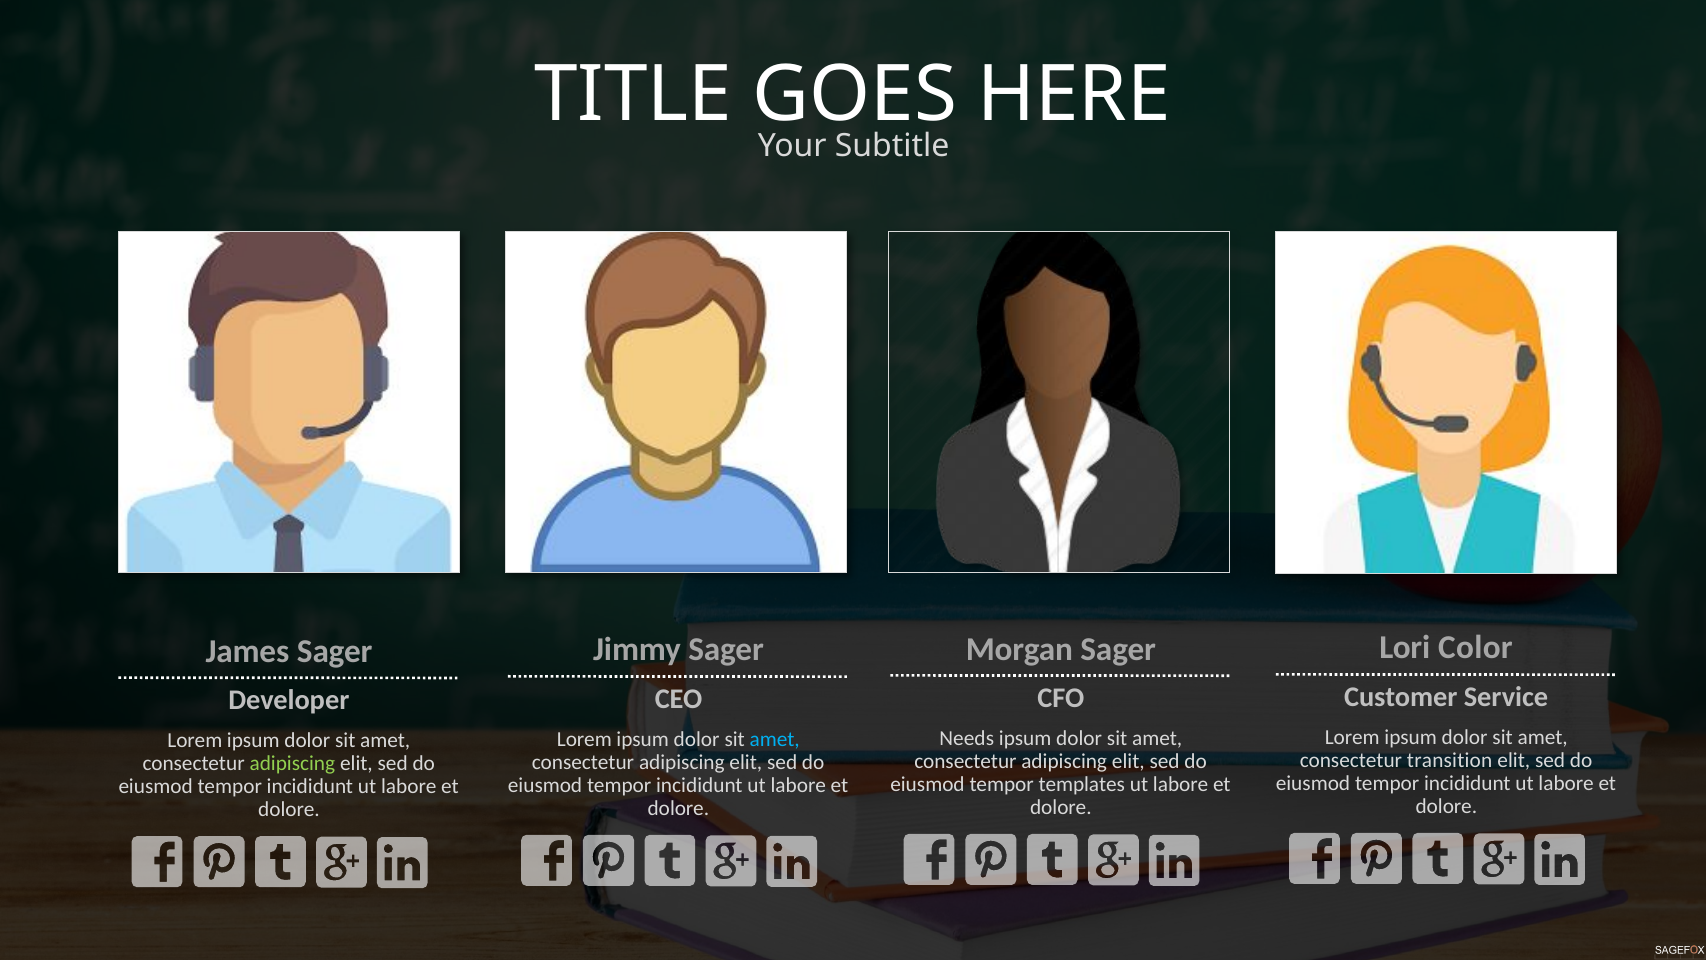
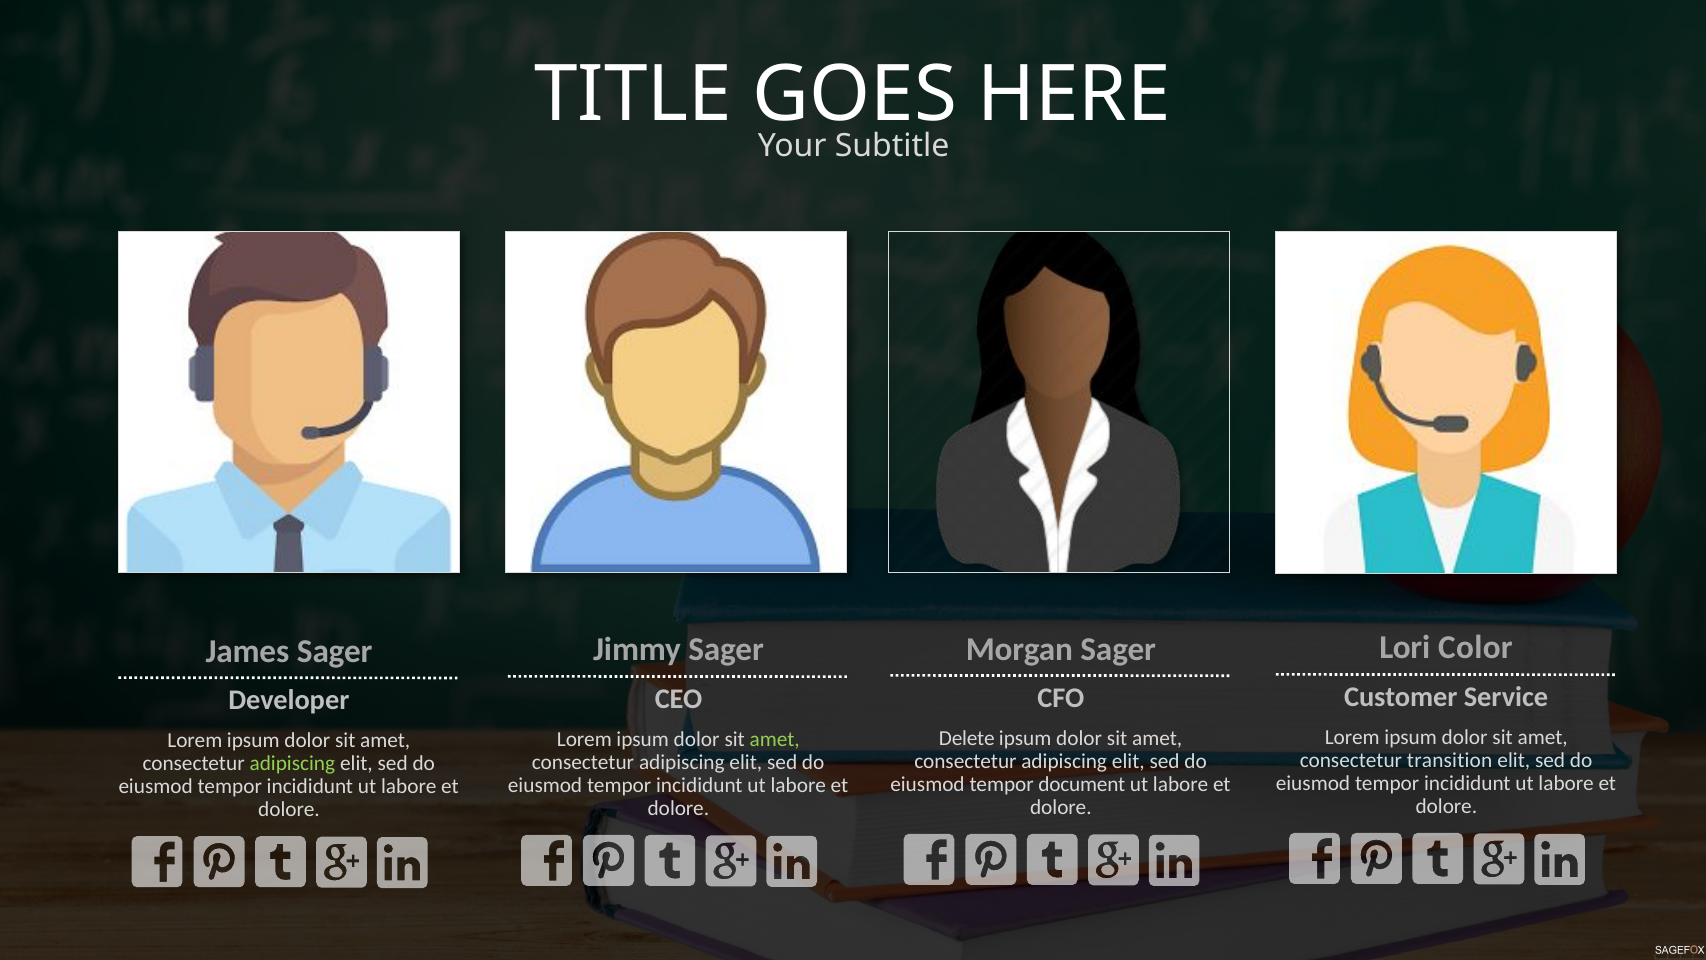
Needs: Needs -> Delete
amet at (775, 739) colour: light blue -> light green
templates: templates -> document
